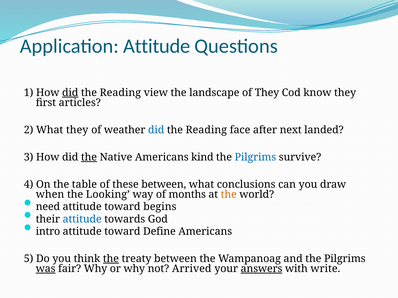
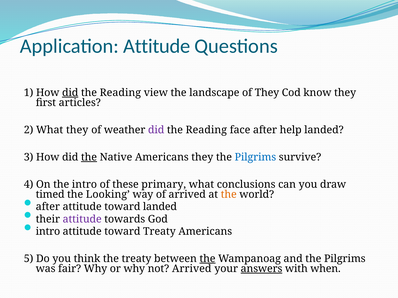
did at (156, 130) colour: blue -> purple
next: next -> help
Americans kind: kind -> they
the table: table -> intro
these between: between -> primary
when: when -> timed
of months: months -> arrived
need at (48, 207): need -> after
toward begins: begins -> landed
attitude at (82, 219) colour: blue -> purple
toward Define: Define -> Treaty
the at (111, 259) underline: present -> none
the at (207, 259) underline: none -> present
was underline: present -> none
write: write -> when
